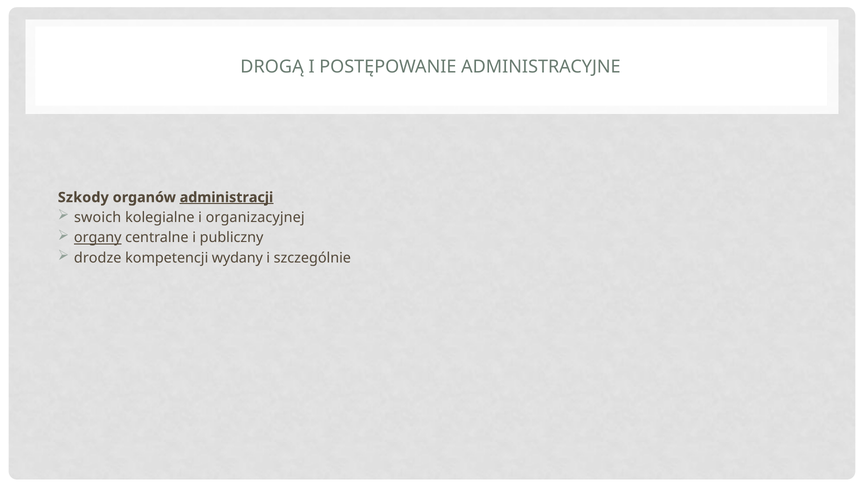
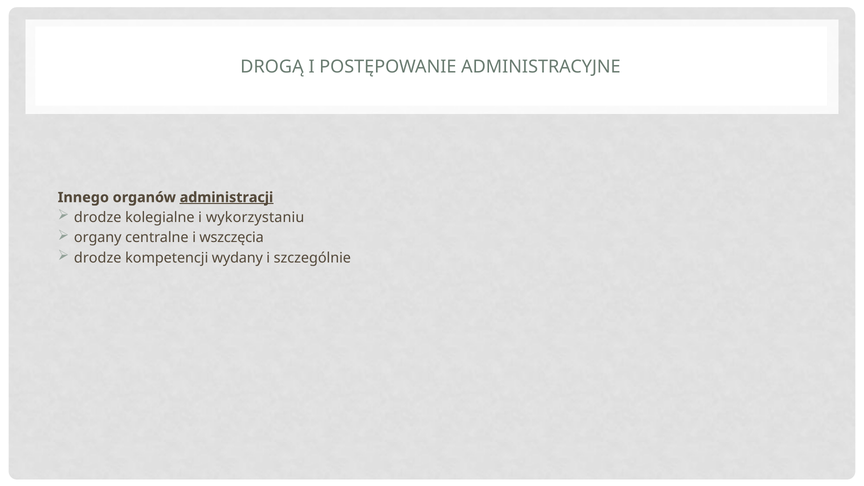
Szkody: Szkody -> Innego
swoich at (98, 218): swoich -> drodze
organizacyjnej: organizacyjnej -> wykorzystaniu
organy underline: present -> none
publiczny: publiczny -> wszczęcia
